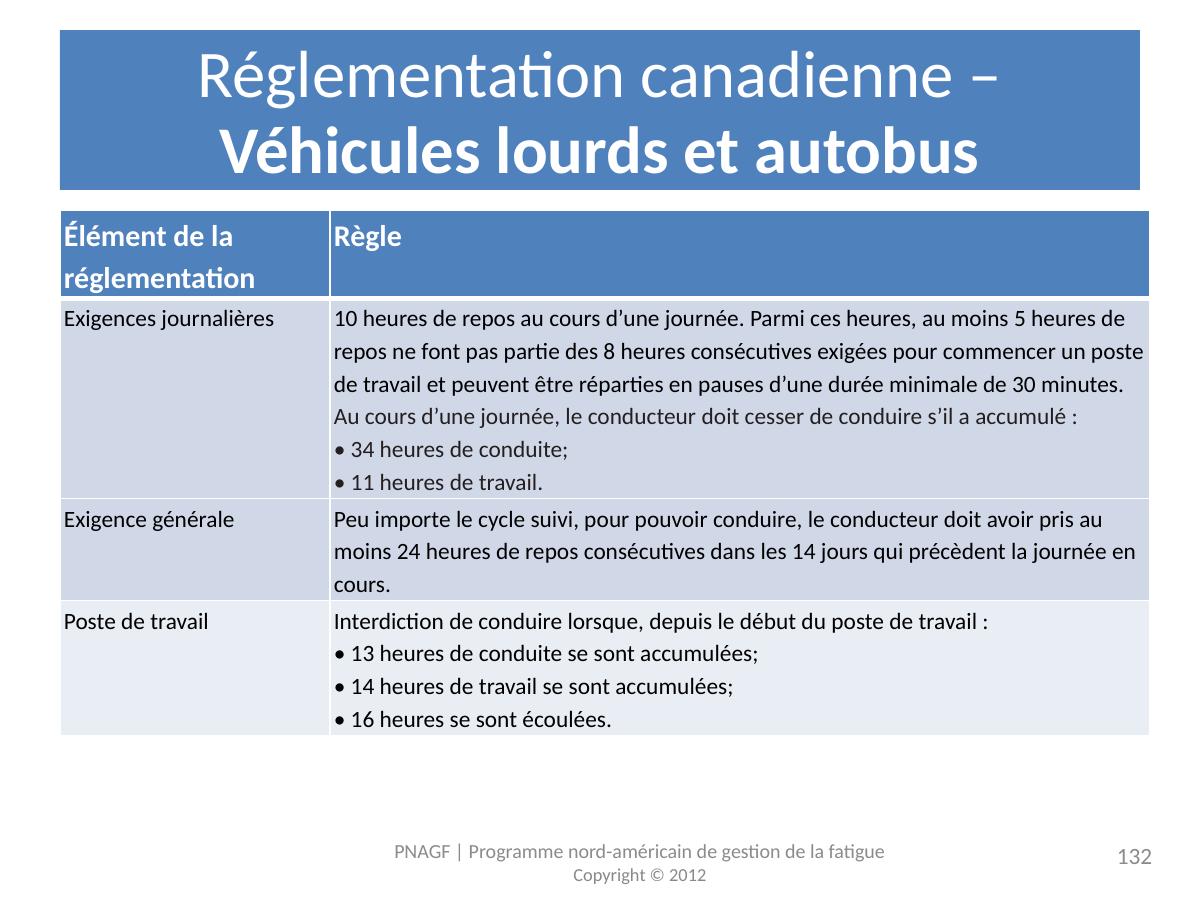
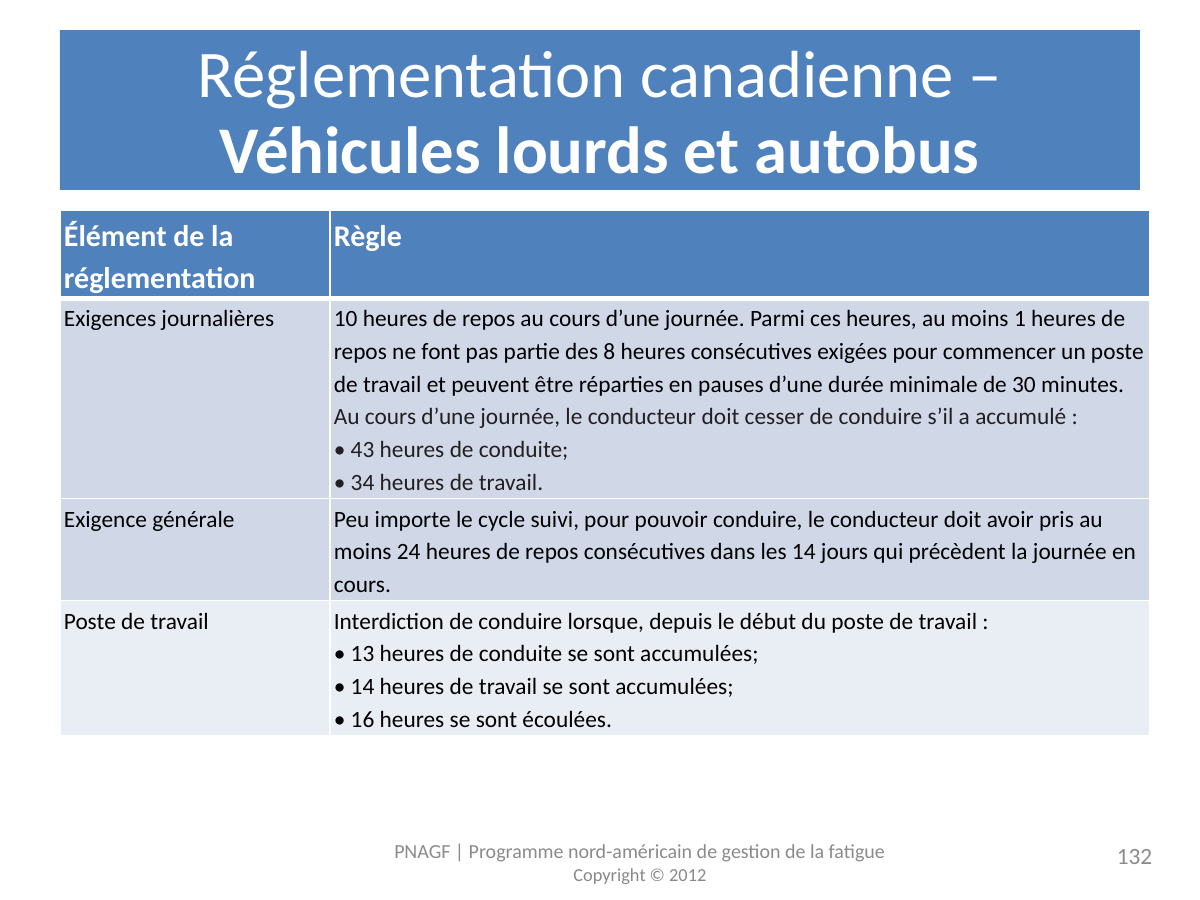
5: 5 -> 1
34: 34 -> 43
11: 11 -> 34
